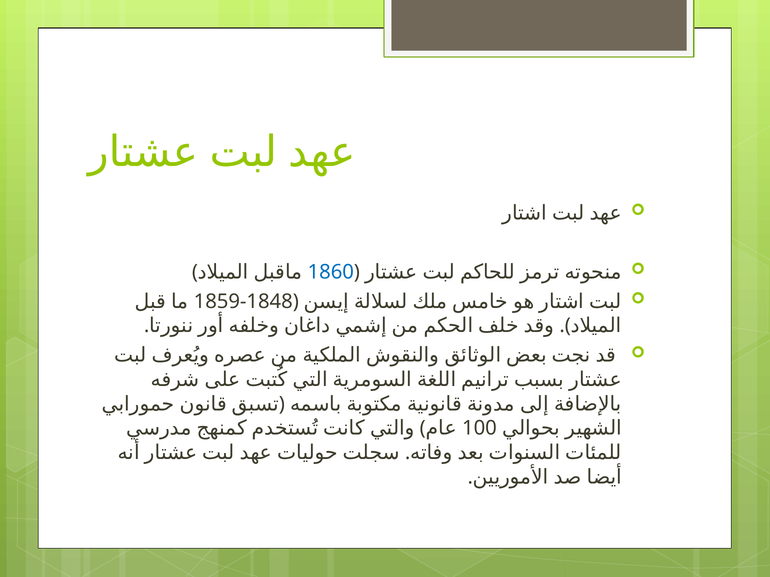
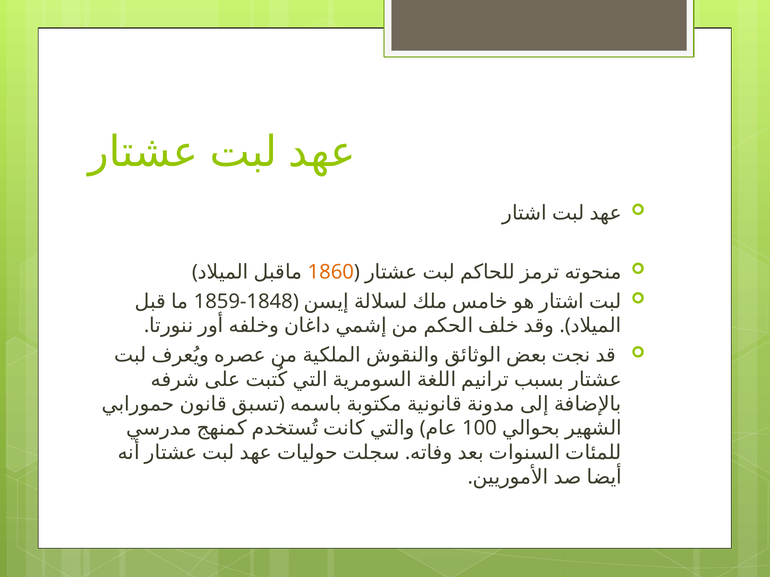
1860 colour: blue -> orange
